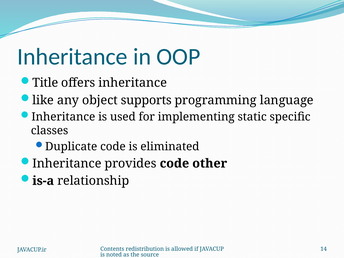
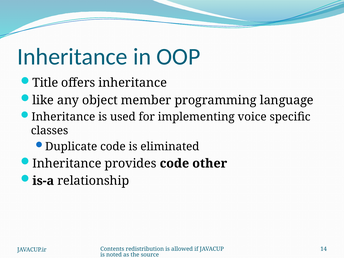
supports: supports -> member
static: static -> voice
